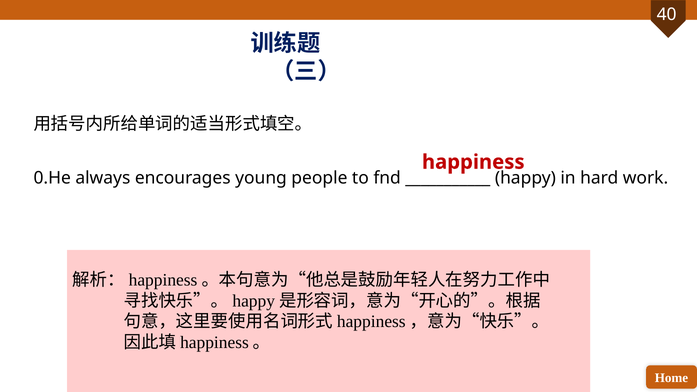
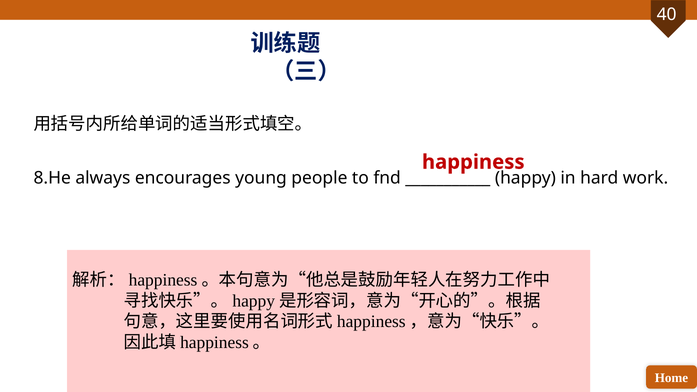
0.He: 0.He -> 8.He
